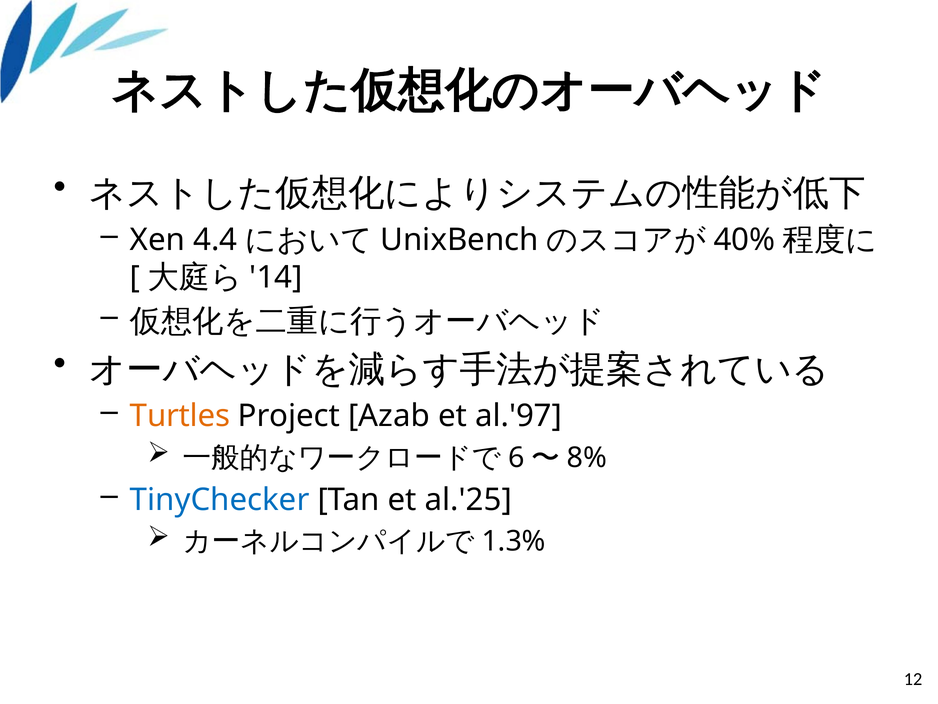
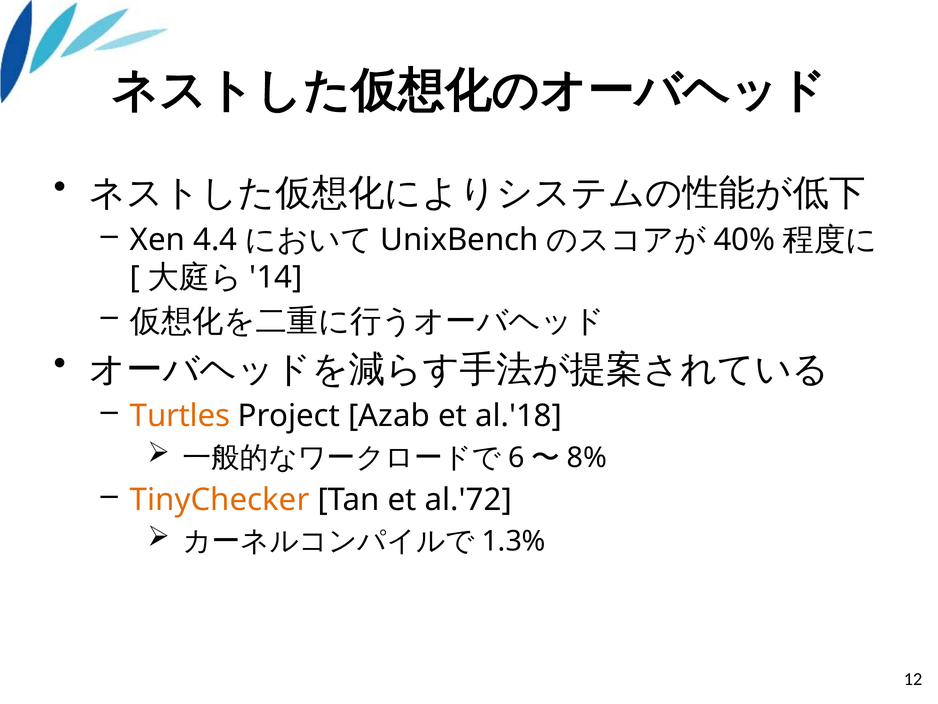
al.'97: al.'97 -> al.'18
TinyChecker colour: blue -> orange
al.'25: al.'25 -> al.'72
